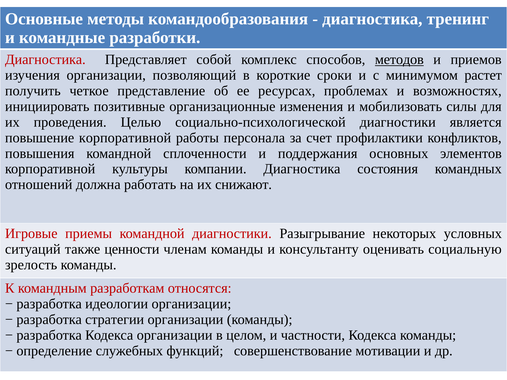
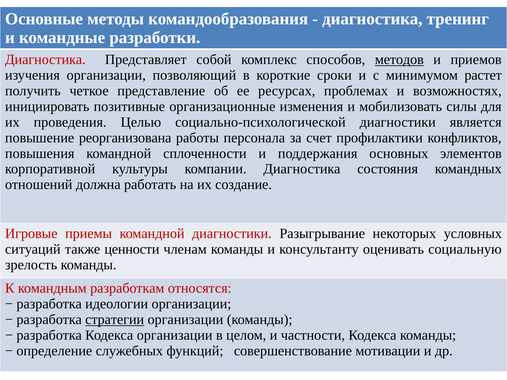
повышение корпоративной: корпоративной -> реорганизована
снижают: снижают -> создание
стратегии underline: none -> present
